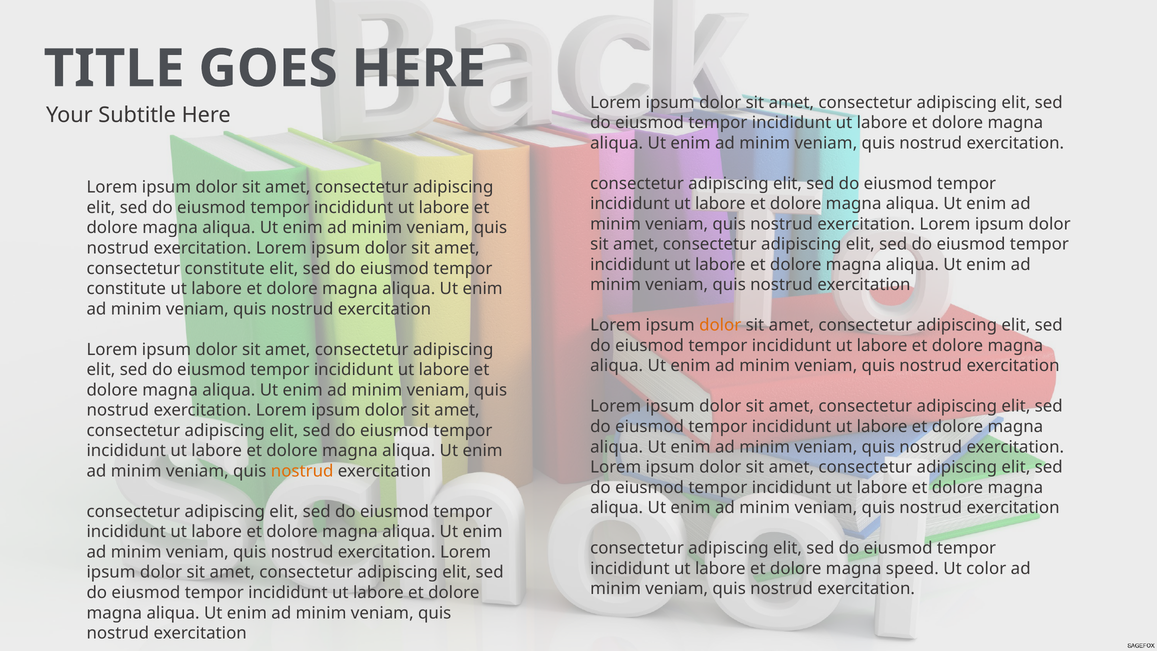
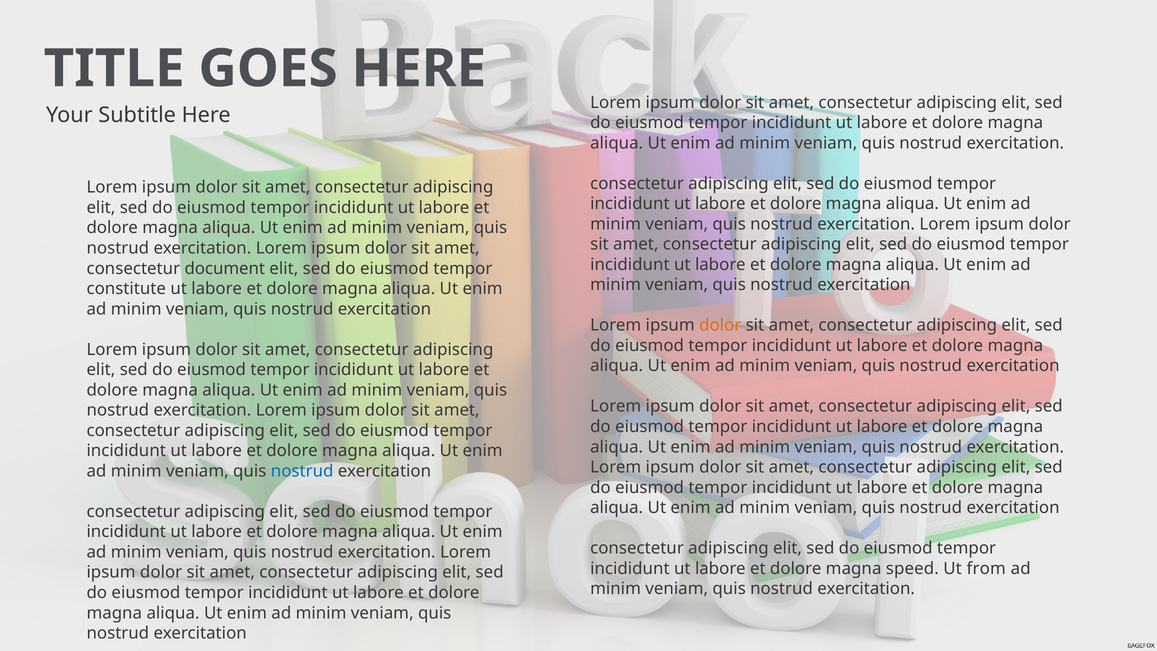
consectetur constitute: constitute -> document
nostrud at (302, 471) colour: orange -> blue
color: color -> from
